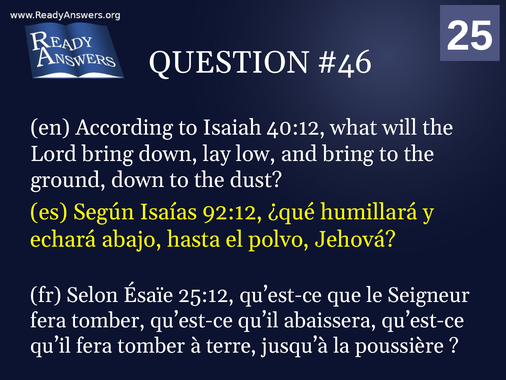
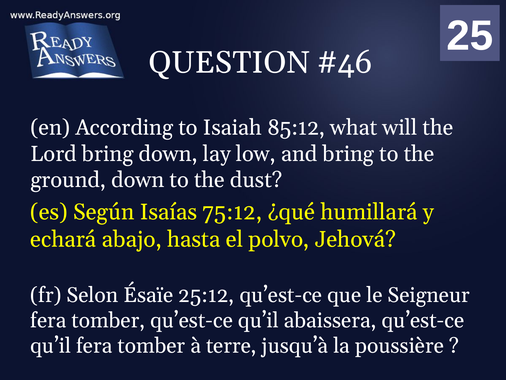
40:12: 40:12 -> 85:12
92:12: 92:12 -> 75:12
